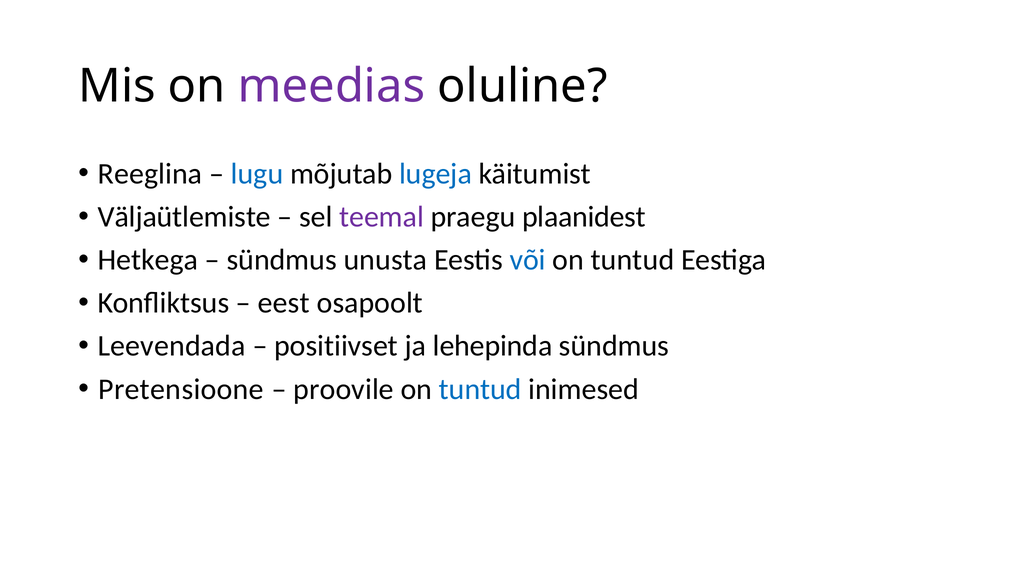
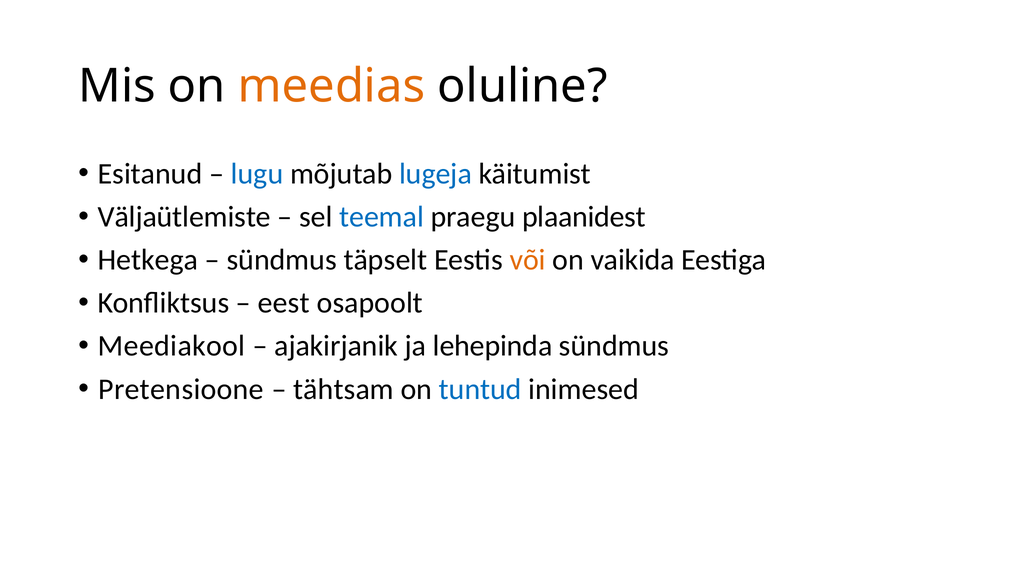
meedias colour: purple -> orange
Reeglina: Reeglina -> Esitanud
teemal colour: purple -> blue
unusta: unusta -> täpselt
või colour: blue -> orange
tuntud at (632, 260): tuntud -> vaikida
Leevendada: Leevendada -> Meediakool
positiivset: positiivset -> ajakirjanik
proovile: proovile -> tähtsam
